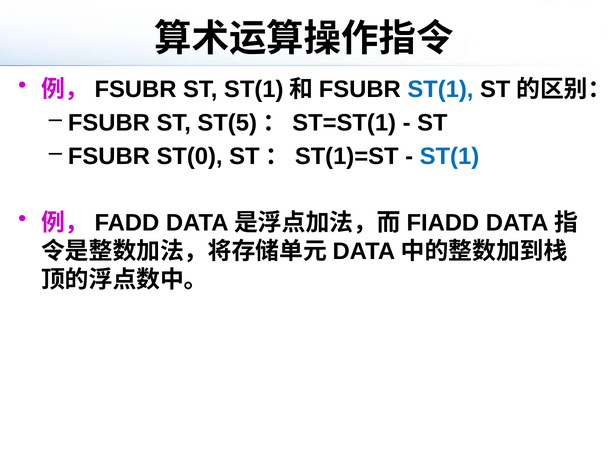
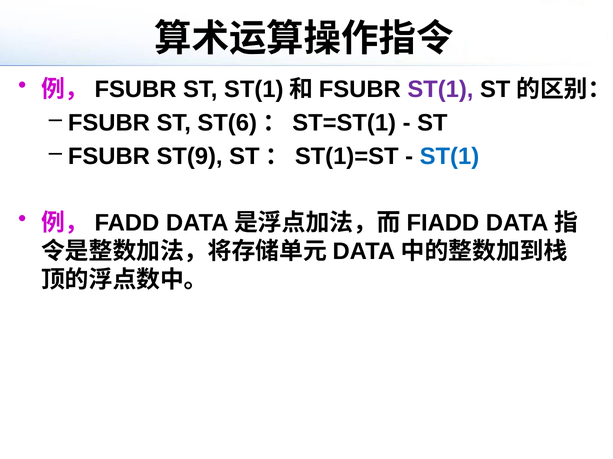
ST(1 at (440, 90) colour: blue -> purple
ST(5: ST(5 -> ST(6
ST(0: ST(0 -> ST(9
